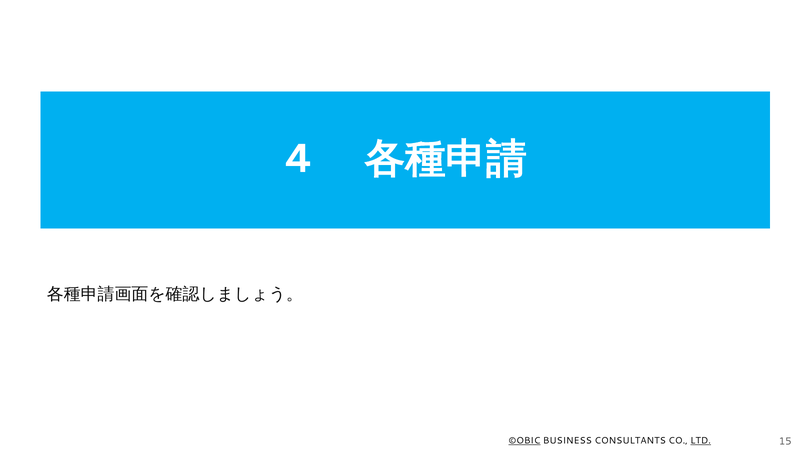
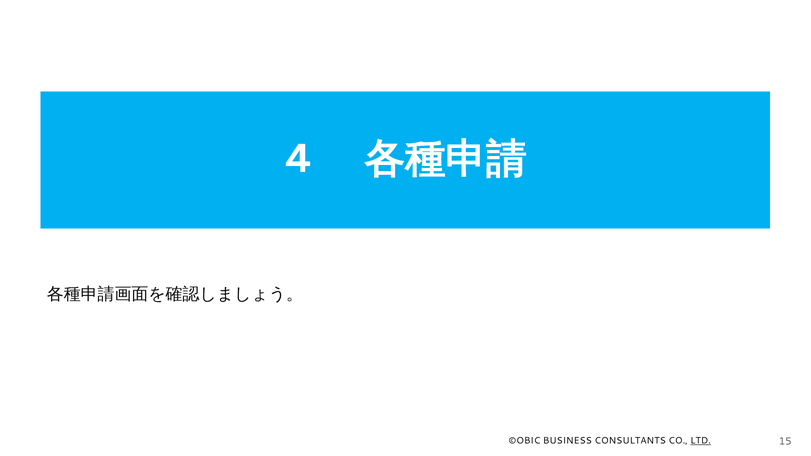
©OBIC underline: present -> none
